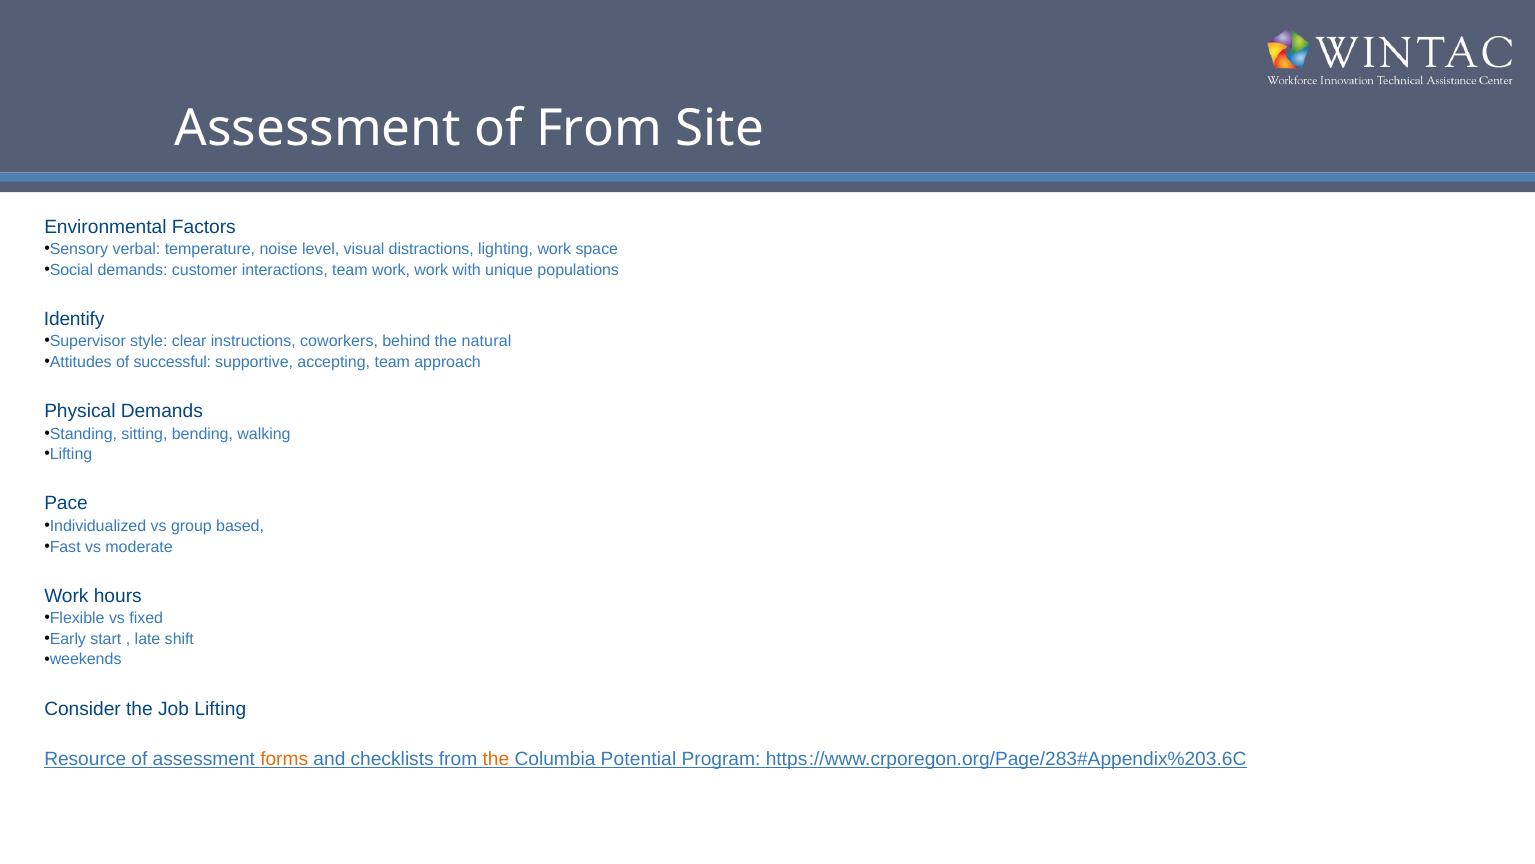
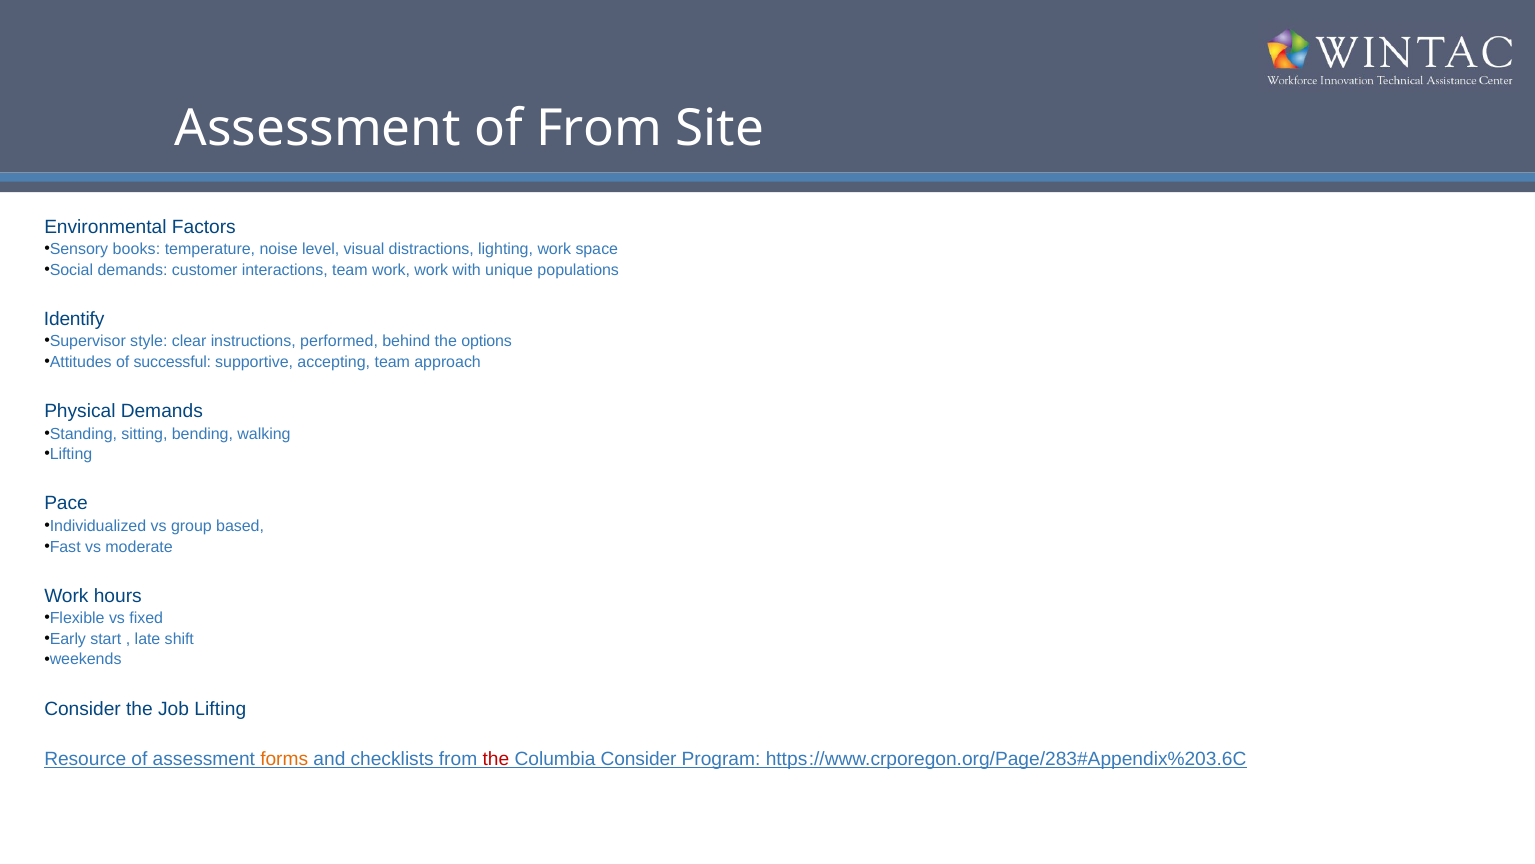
verbal: verbal -> books
coworkers: coworkers -> performed
natural: natural -> options
the at (496, 759) colour: orange -> red
Columbia Potential: Potential -> Consider
